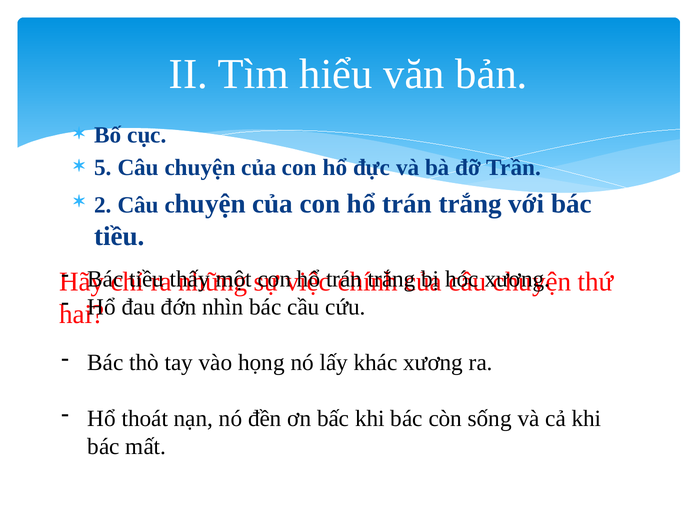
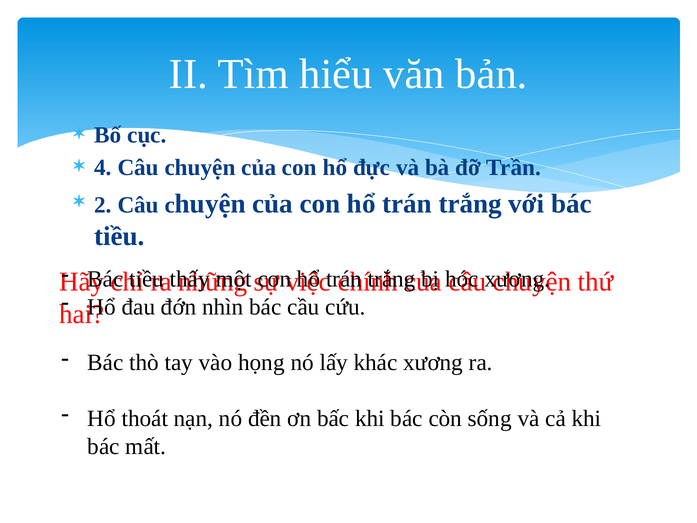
5: 5 -> 4
